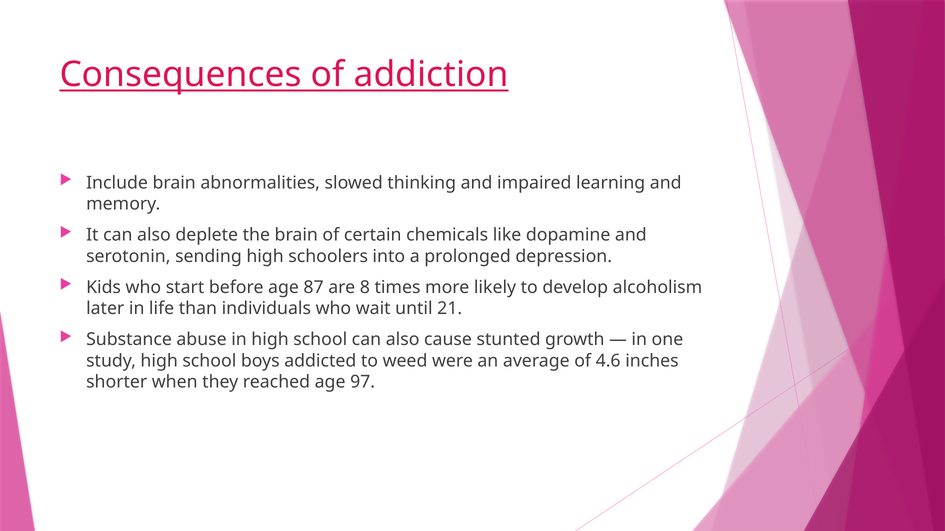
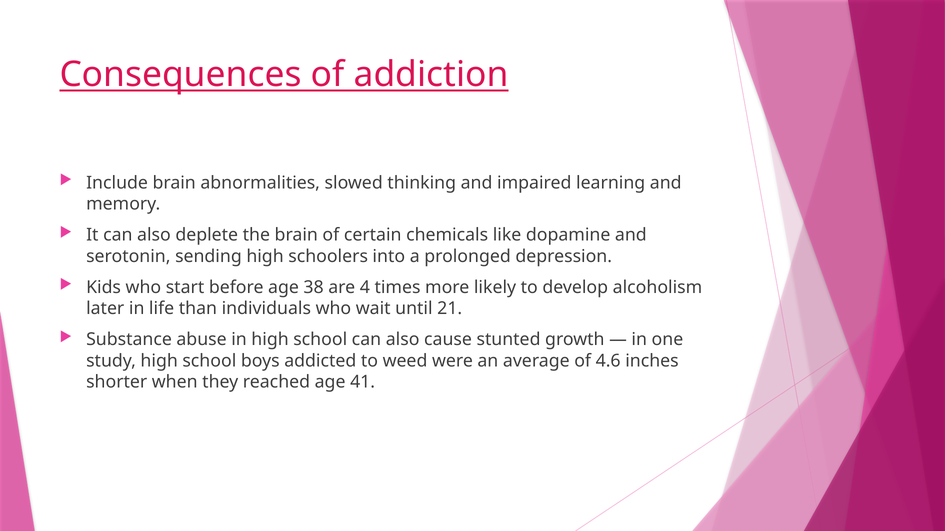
87: 87 -> 38
8: 8 -> 4
97: 97 -> 41
